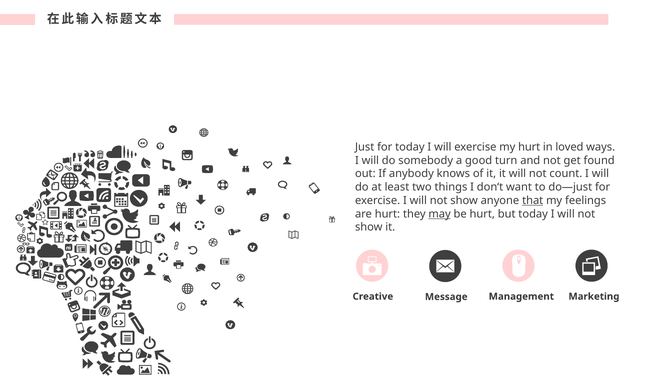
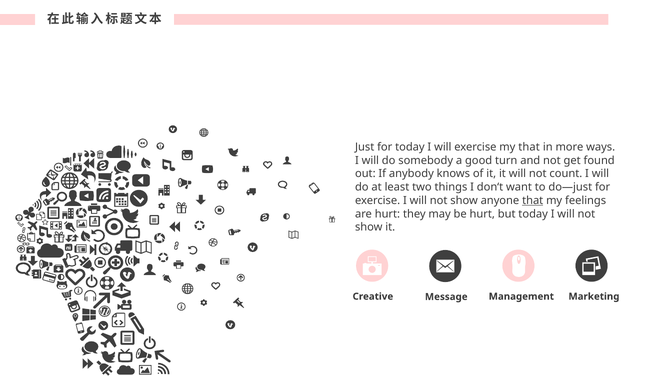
my hurt: hurt -> that
loved: loved -> more
may underline: present -> none
